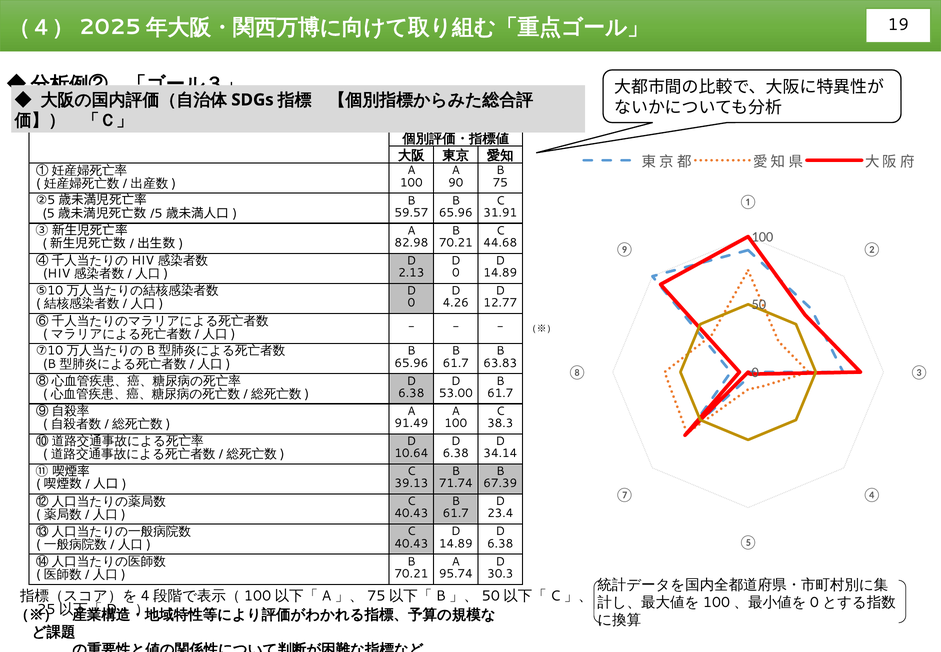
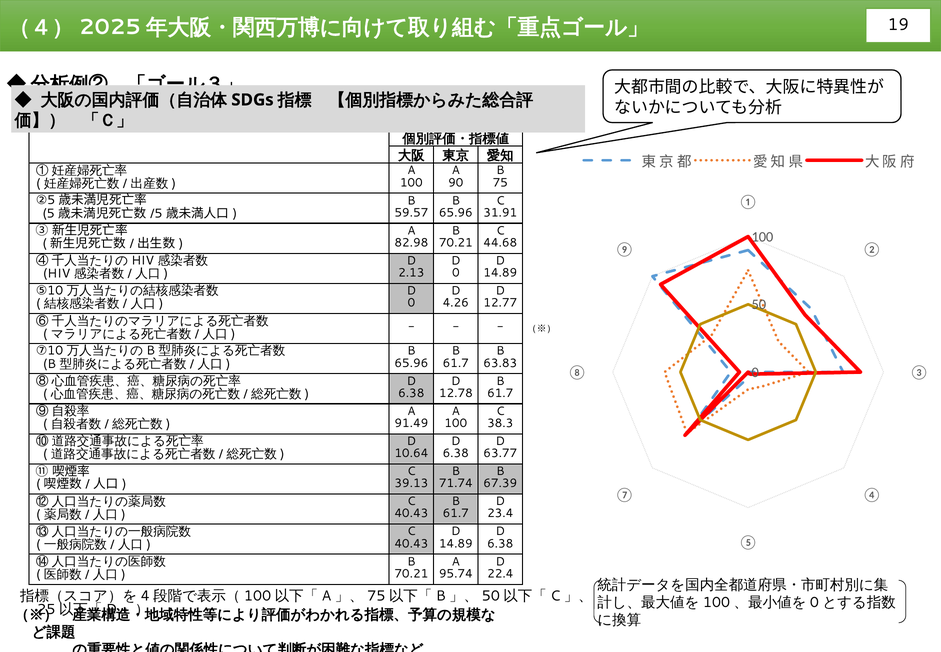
53.00: 53.00 -> 12.78
34.14: 34.14 -> 63.77
30.3: 30.3 -> 22.4
